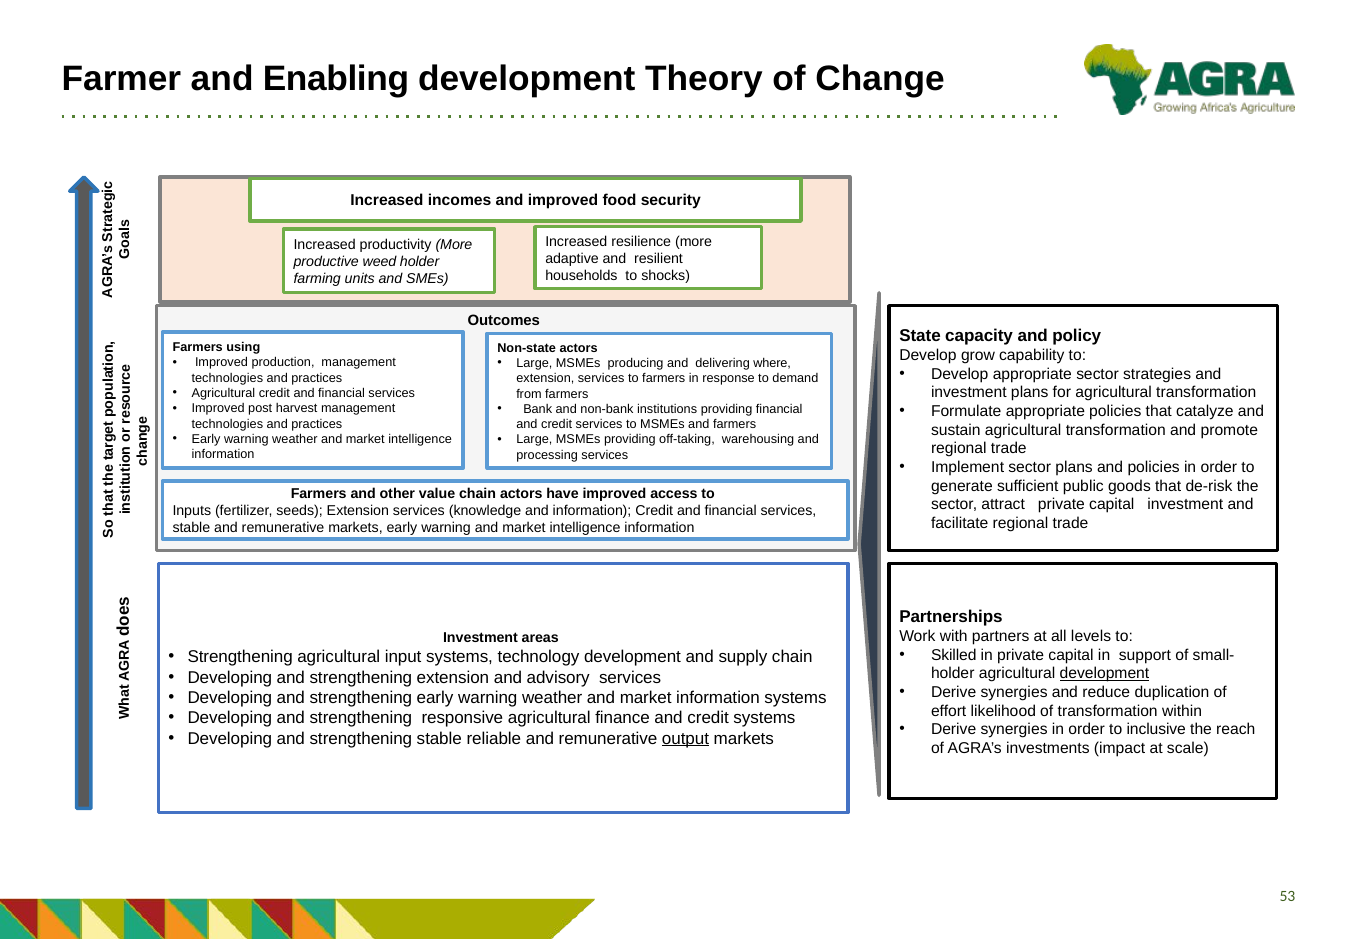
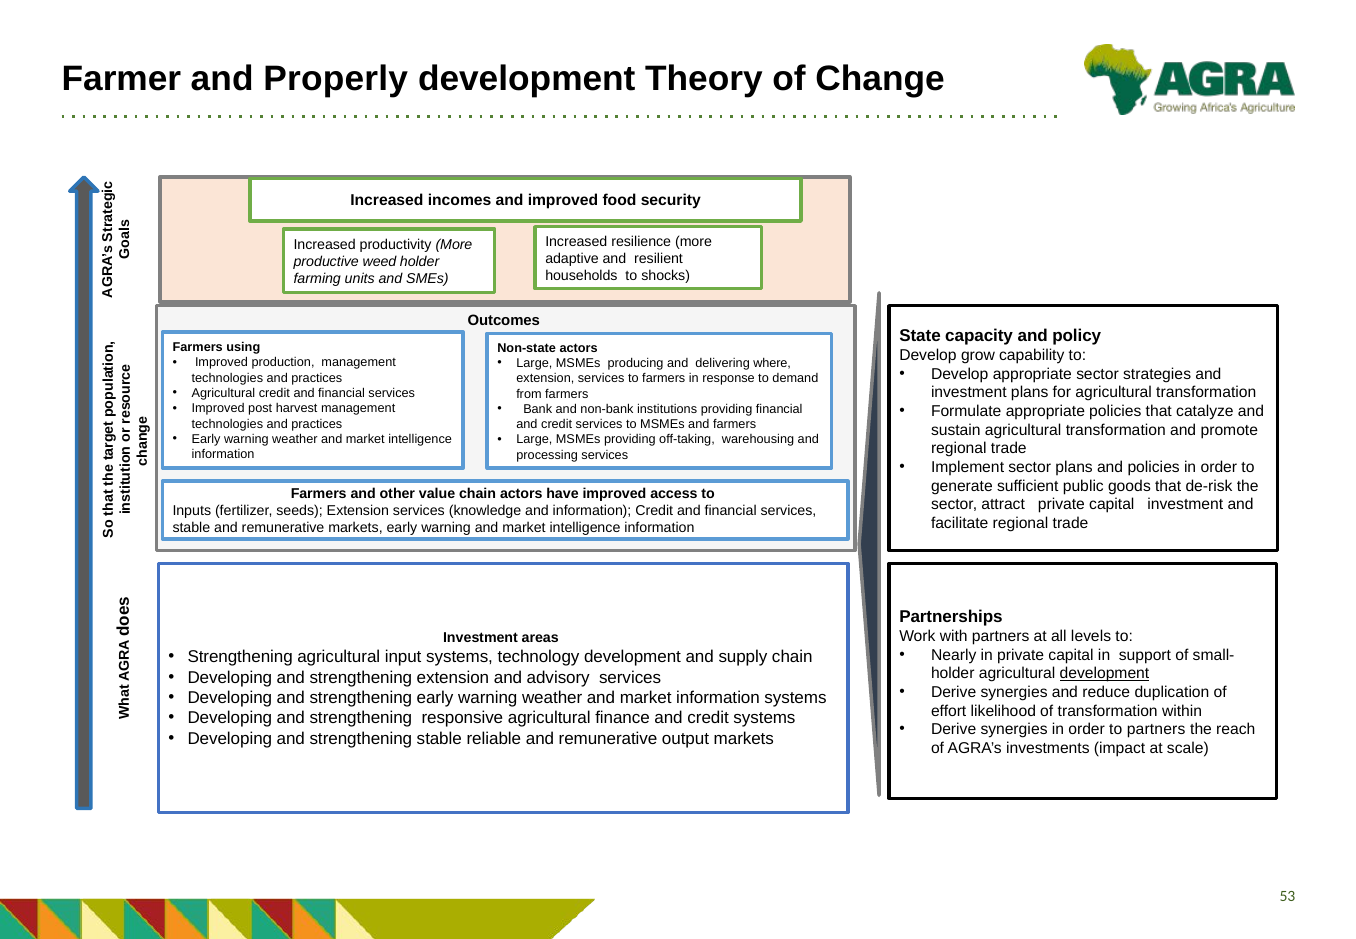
Enabling: Enabling -> Properly
Skilled: Skilled -> Nearly
to inclusive: inclusive -> partners
output underline: present -> none
